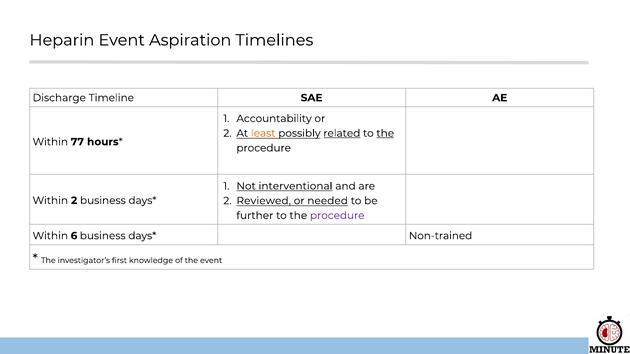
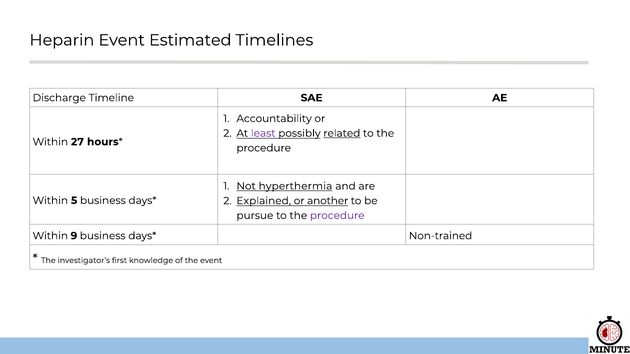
Aspiration: Aspiration -> Estimated
least colour: orange -> purple
the at (385, 133) underline: present -> none
77: 77 -> 27
interventional: interventional -> hyperthermia
Within 2: 2 -> 5
Reviewed: Reviewed -> Explained
needed: needed -> another
further: further -> pursue
6: 6 -> 9
